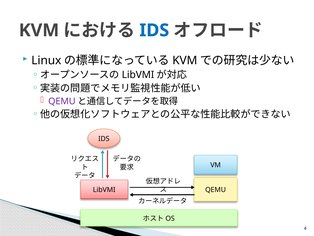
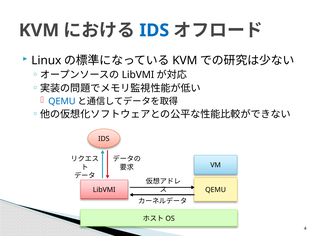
QEMU at (62, 101) colour: purple -> blue
